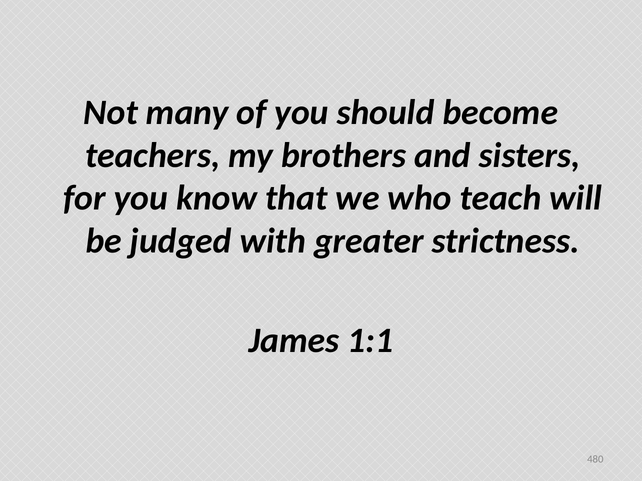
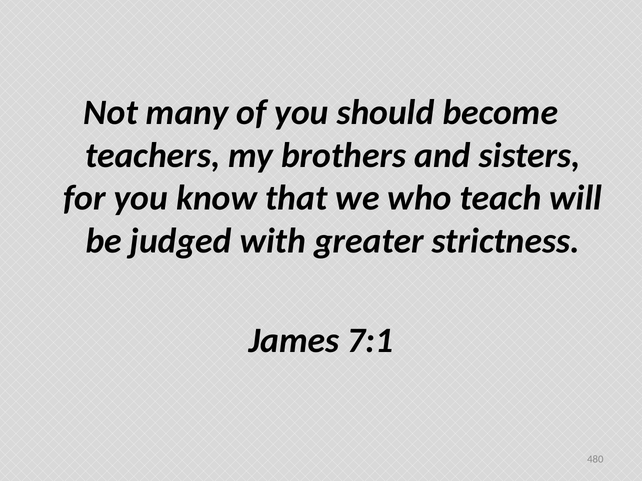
1:1: 1:1 -> 7:1
